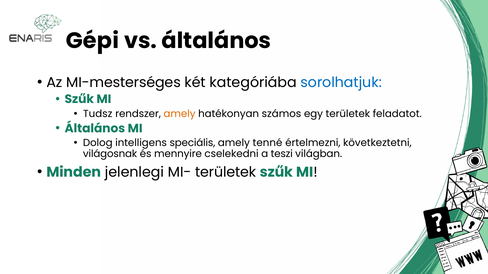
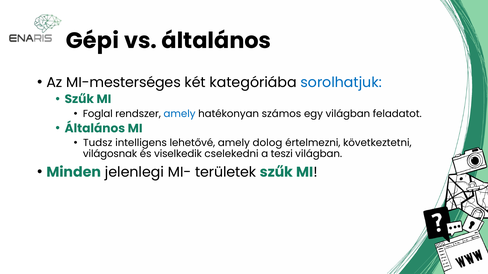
Tudsz: Tudsz -> Foglal
amely at (180, 114) colour: orange -> blue
egy területek: területek -> világban
Dolog: Dolog -> Tudsz
speciális: speciális -> lehetővé
tenné: tenné -> dolog
mennyire: mennyire -> viselkedik
